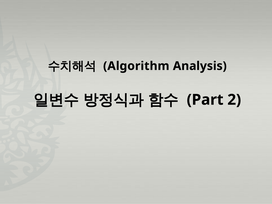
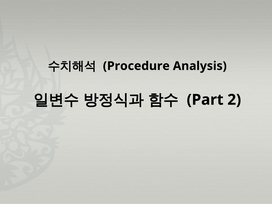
Algorithm: Algorithm -> Procedure
